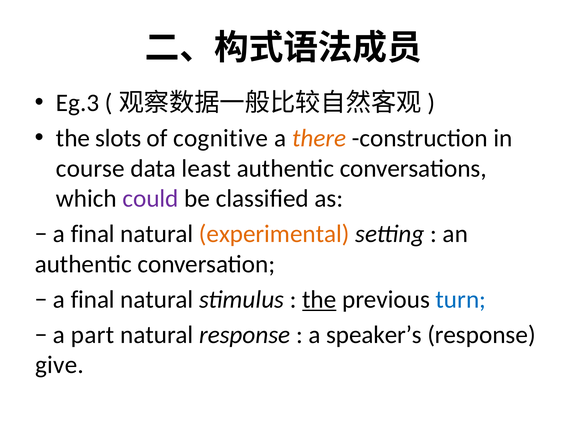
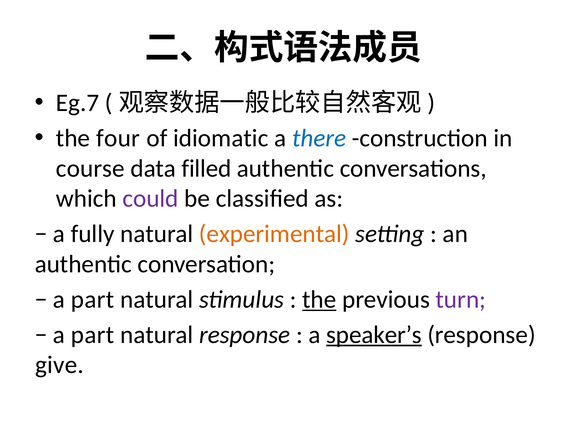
Eg.3: Eg.3 -> Eg.7
slots: slots -> four
cognitive: cognitive -> idiomatic
there colour: orange -> blue
least: least -> filled
final at (93, 234): final -> fully
final at (93, 300): final -> part
turn colour: blue -> purple
speaker’s underline: none -> present
